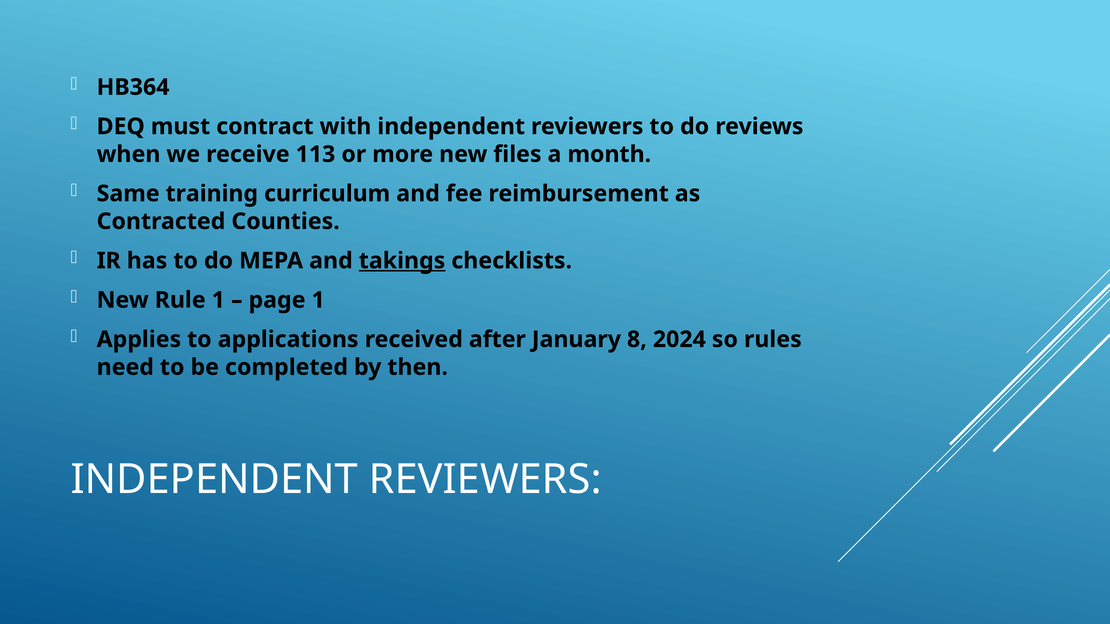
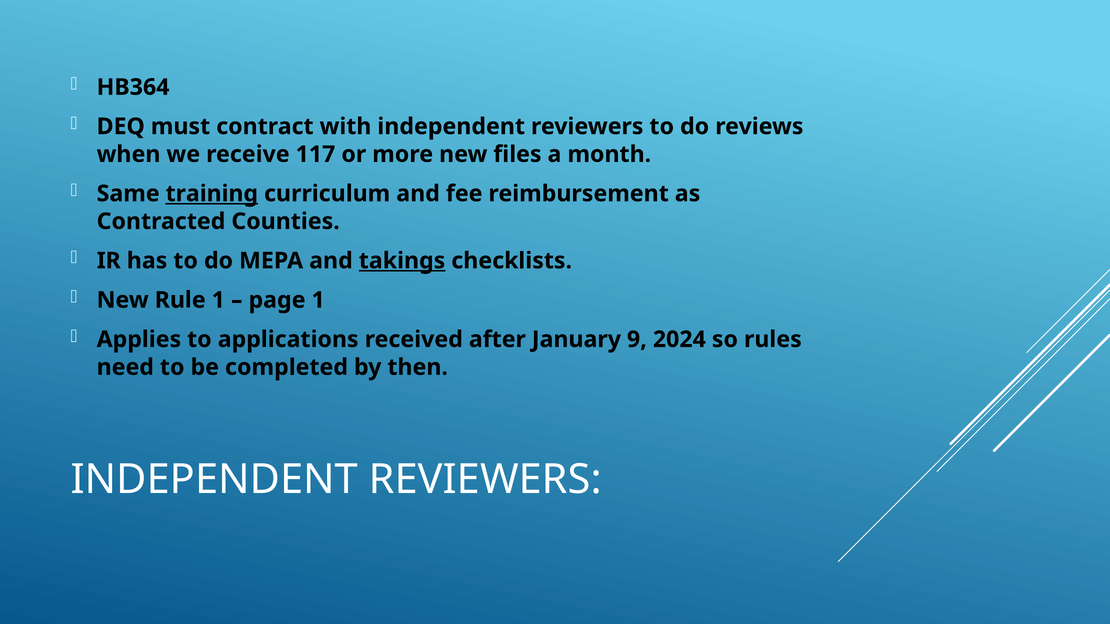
113: 113 -> 117
training underline: none -> present
8: 8 -> 9
